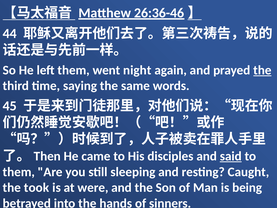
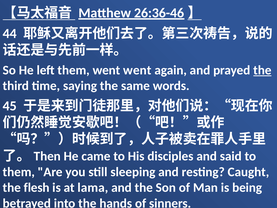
went night: night -> went
said underline: present -> none
took: took -> flesh
were: were -> lama
